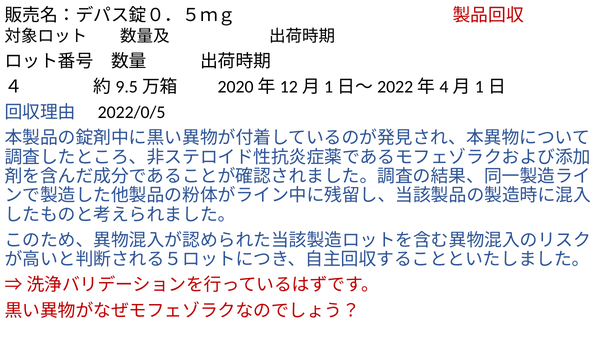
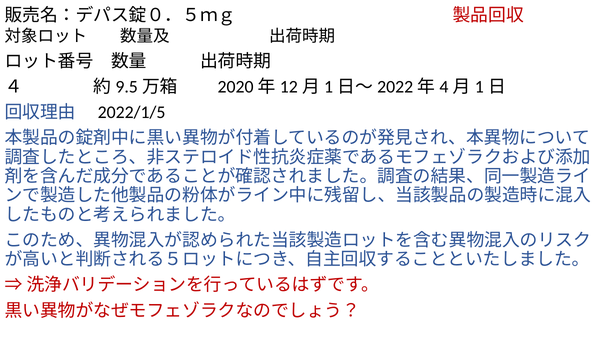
2022/0/5: 2022/0/5 -> 2022/1/5
